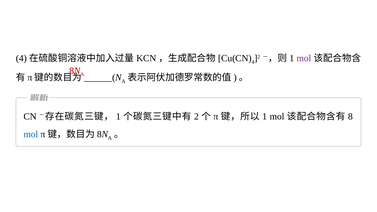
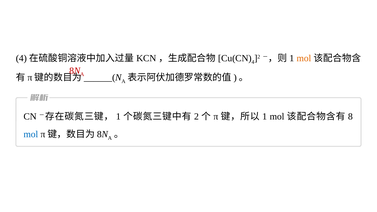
mol at (304, 58) colour: purple -> orange
